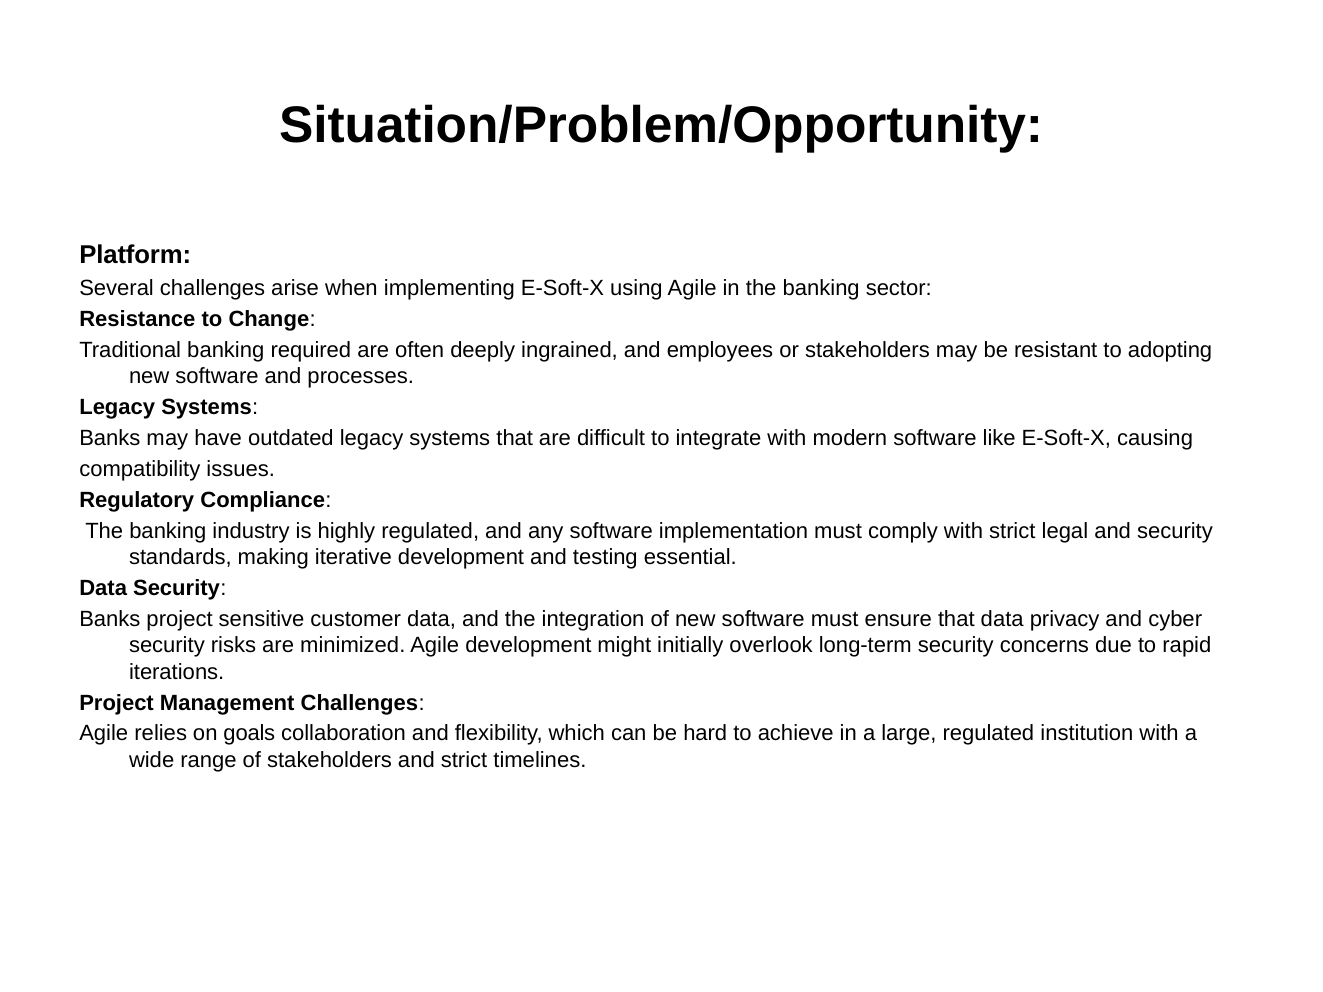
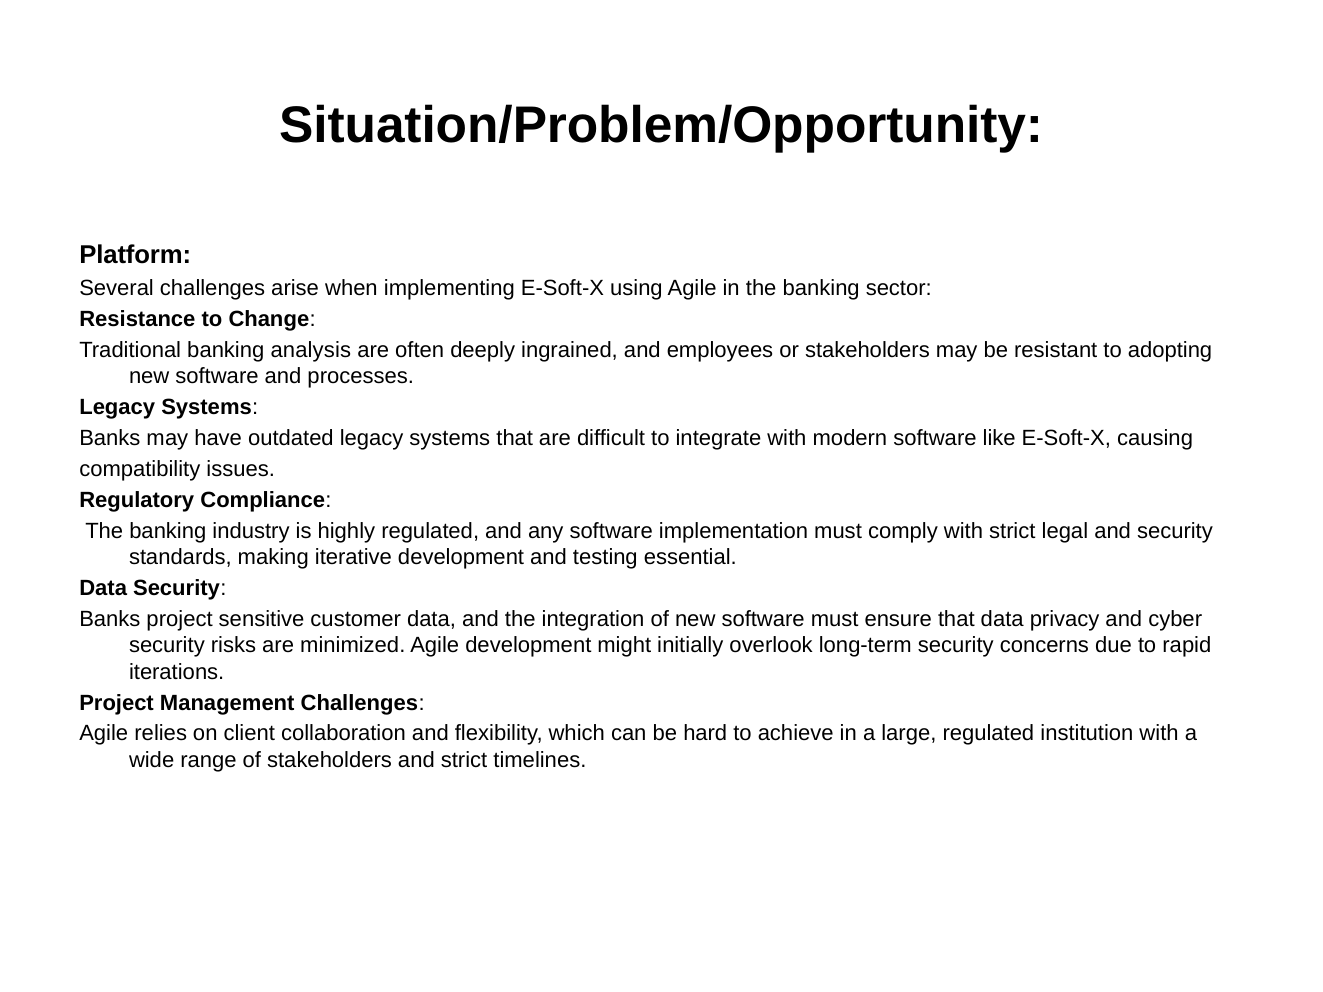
required: required -> analysis
goals: goals -> client
